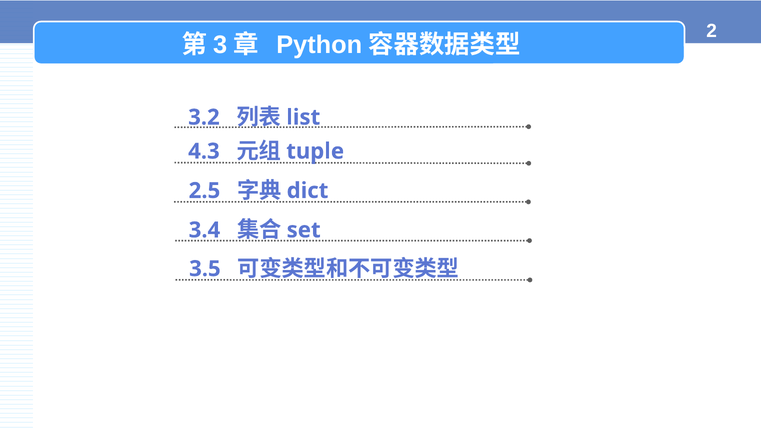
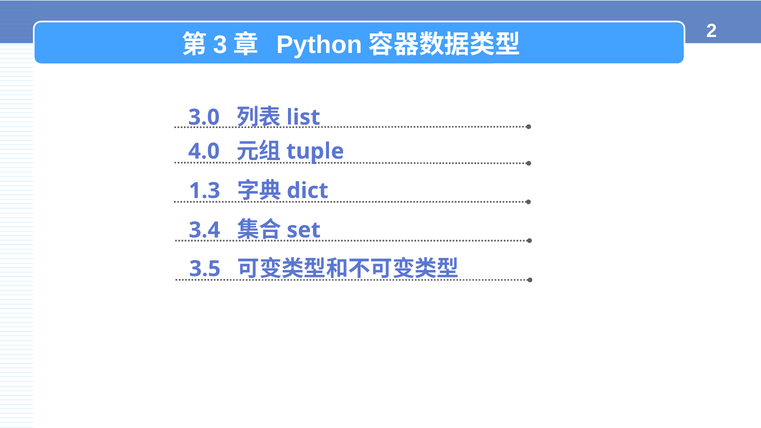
3.2: 3.2 -> 3.0
4.3: 4.3 -> 4.0
2.5: 2.5 -> 1.3
